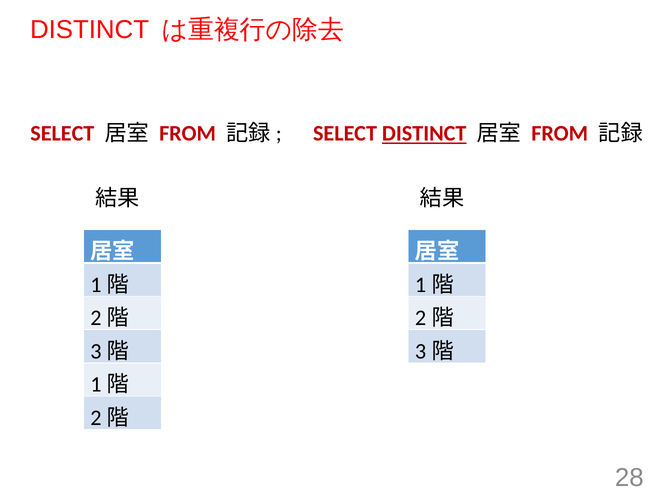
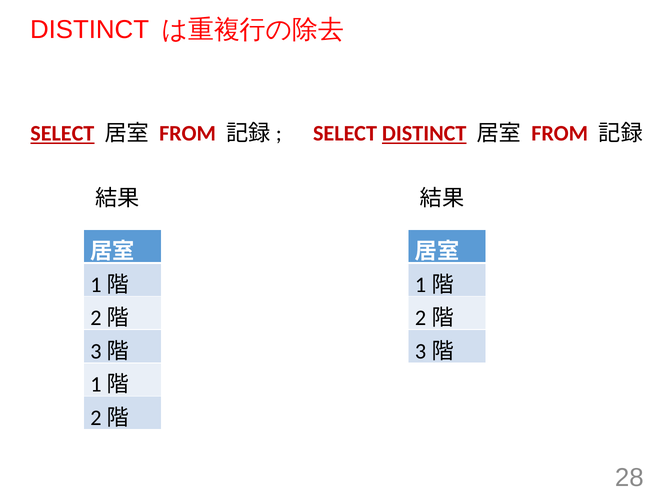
SELECT at (62, 134) underline: none -> present
